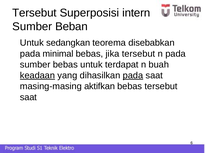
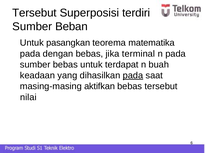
intern: intern -> terdiri
sedangkan: sedangkan -> pasangkan
disebabkan: disebabkan -> matematika
minimal: minimal -> dengan
jika tersebut: tersebut -> terminal
keadaan underline: present -> none
saat at (28, 98): saat -> nilai
